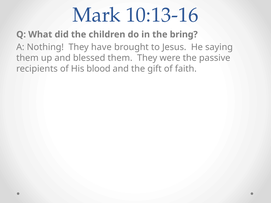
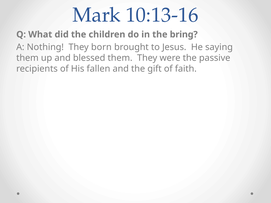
have: have -> born
blood: blood -> fallen
